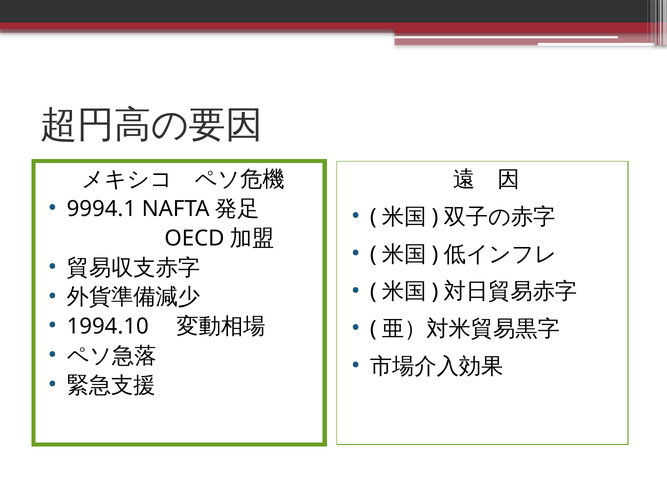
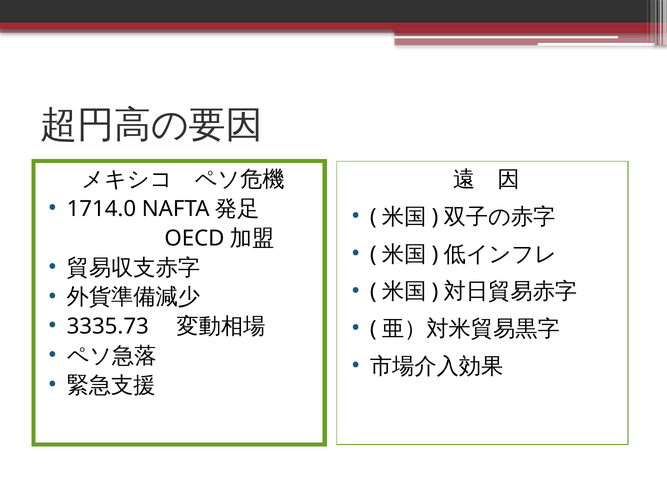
9994.1: 9994.1 -> 1714.0
1994.10: 1994.10 -> 3335.73
